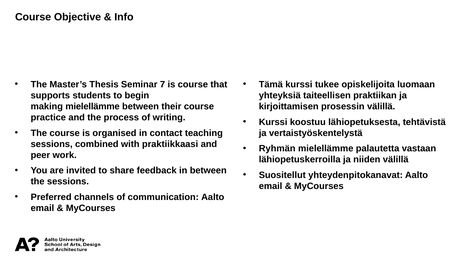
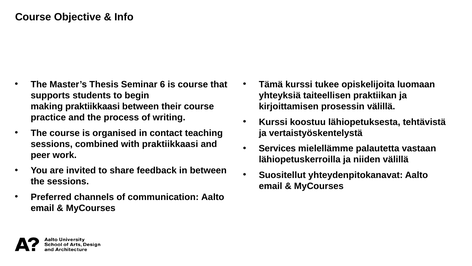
7: 7 -> 6
making mielellämme: mielellämme -> praktiikkaasi
Ryhmän: Ryhmän -> Services
